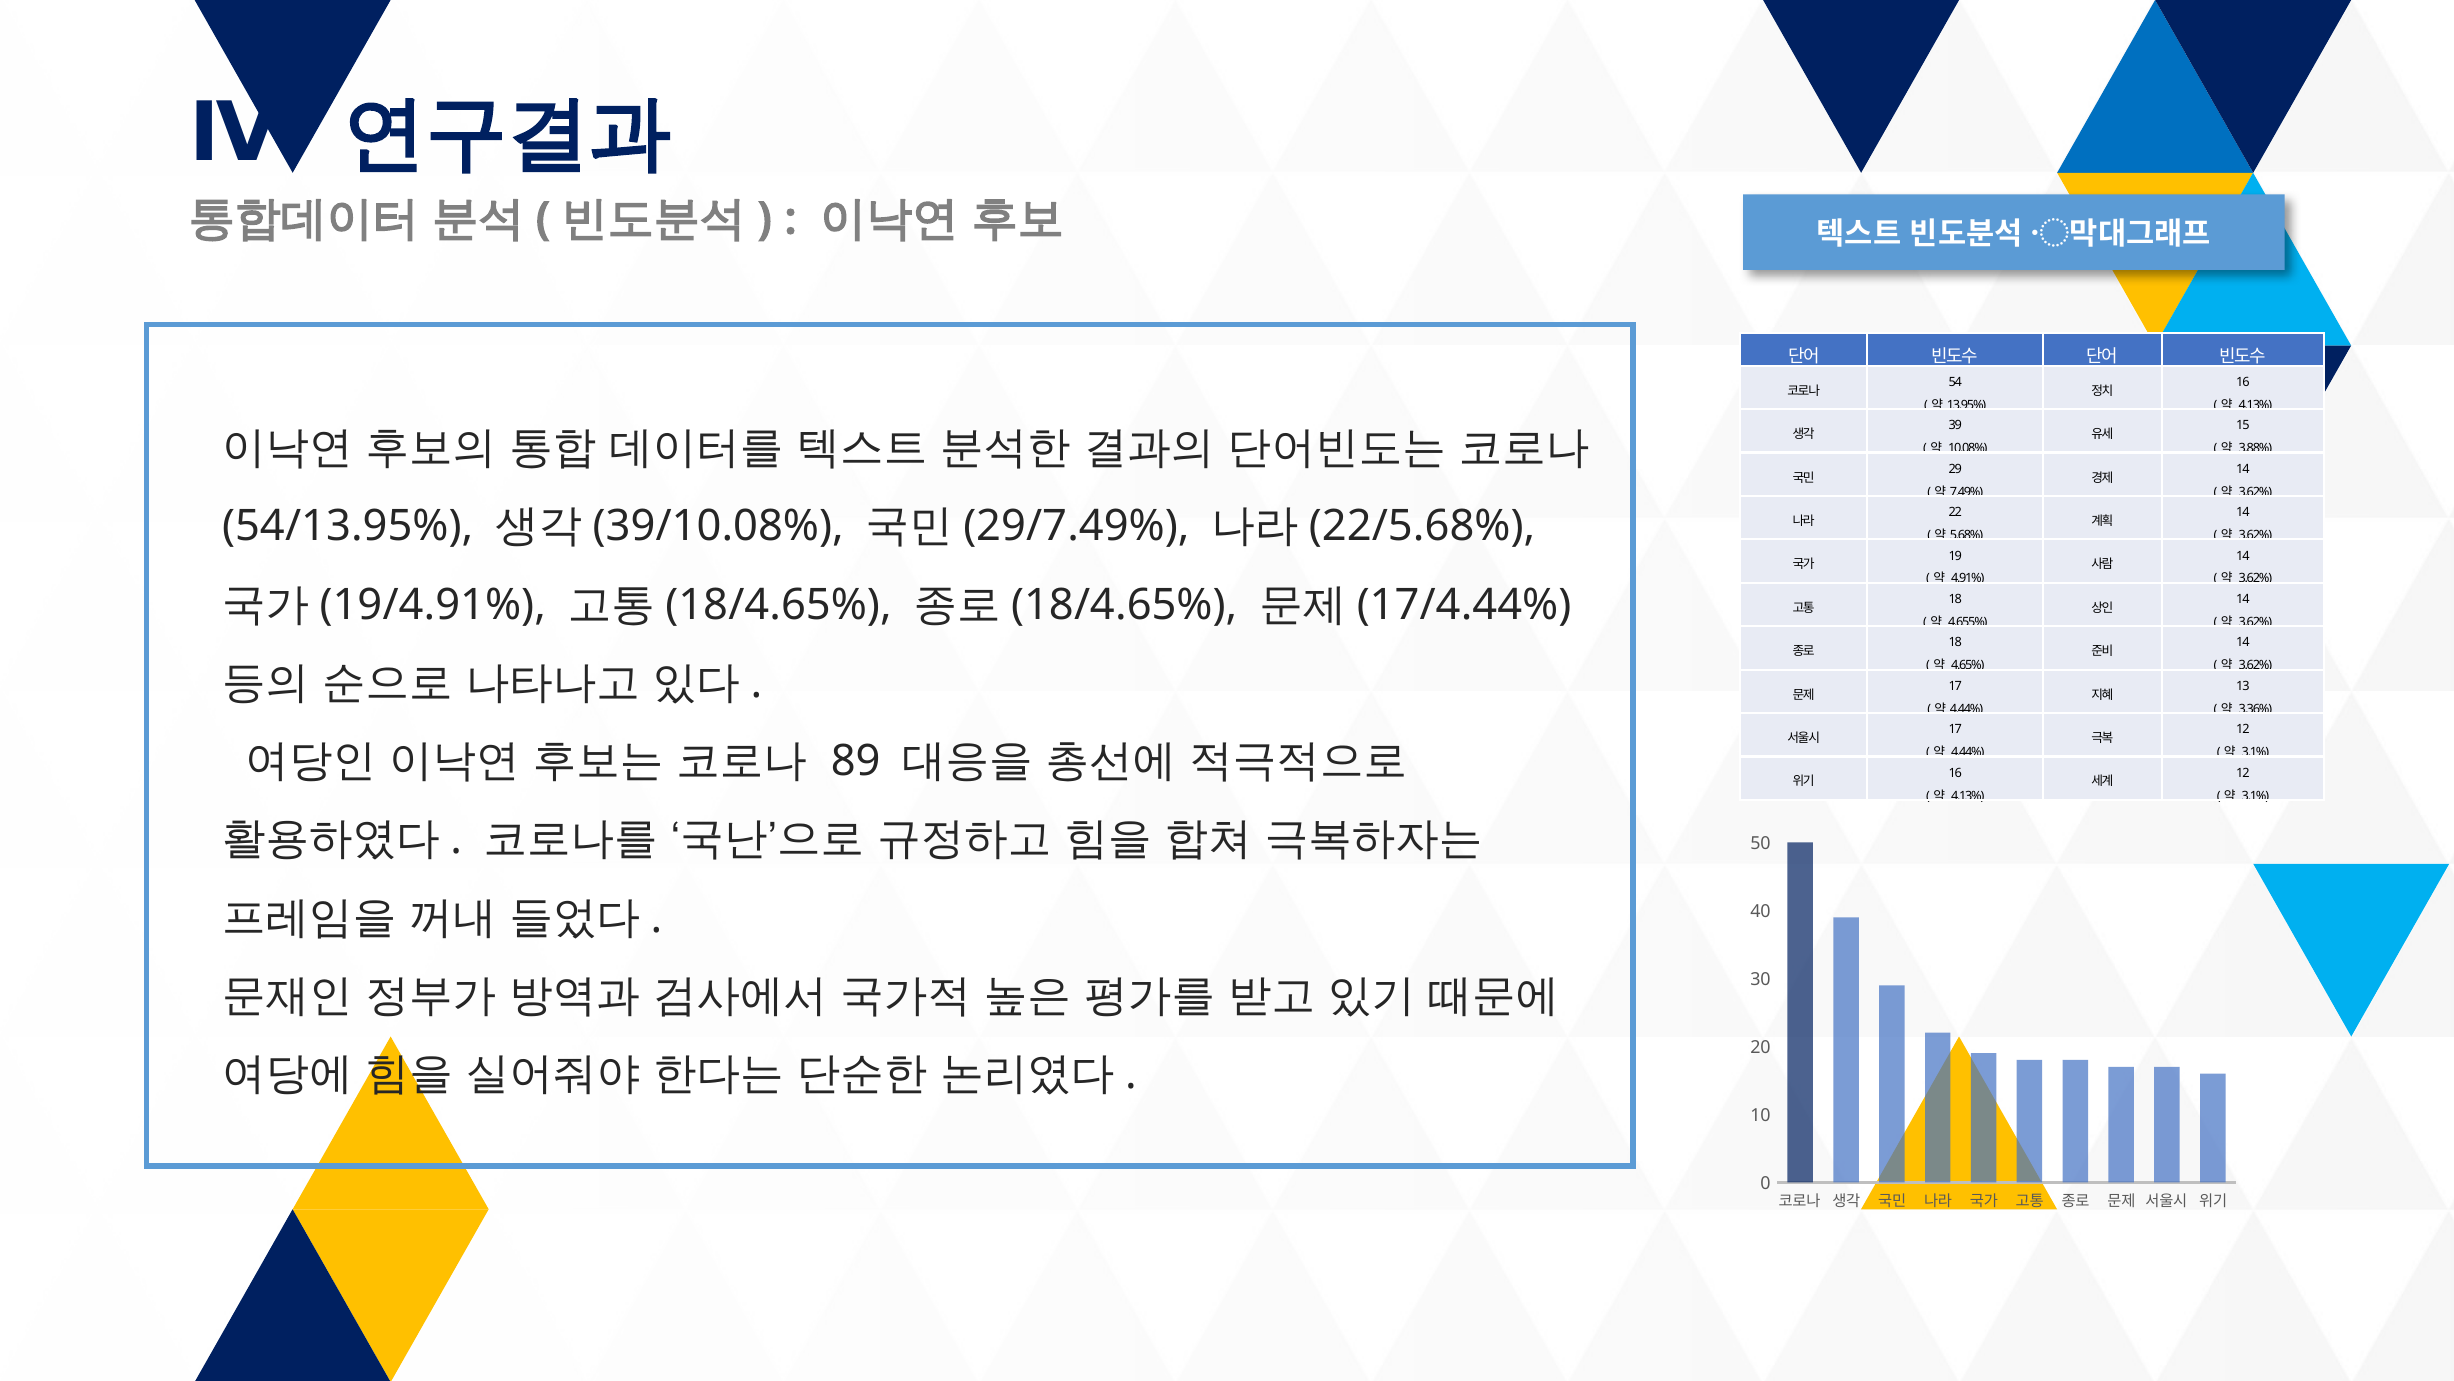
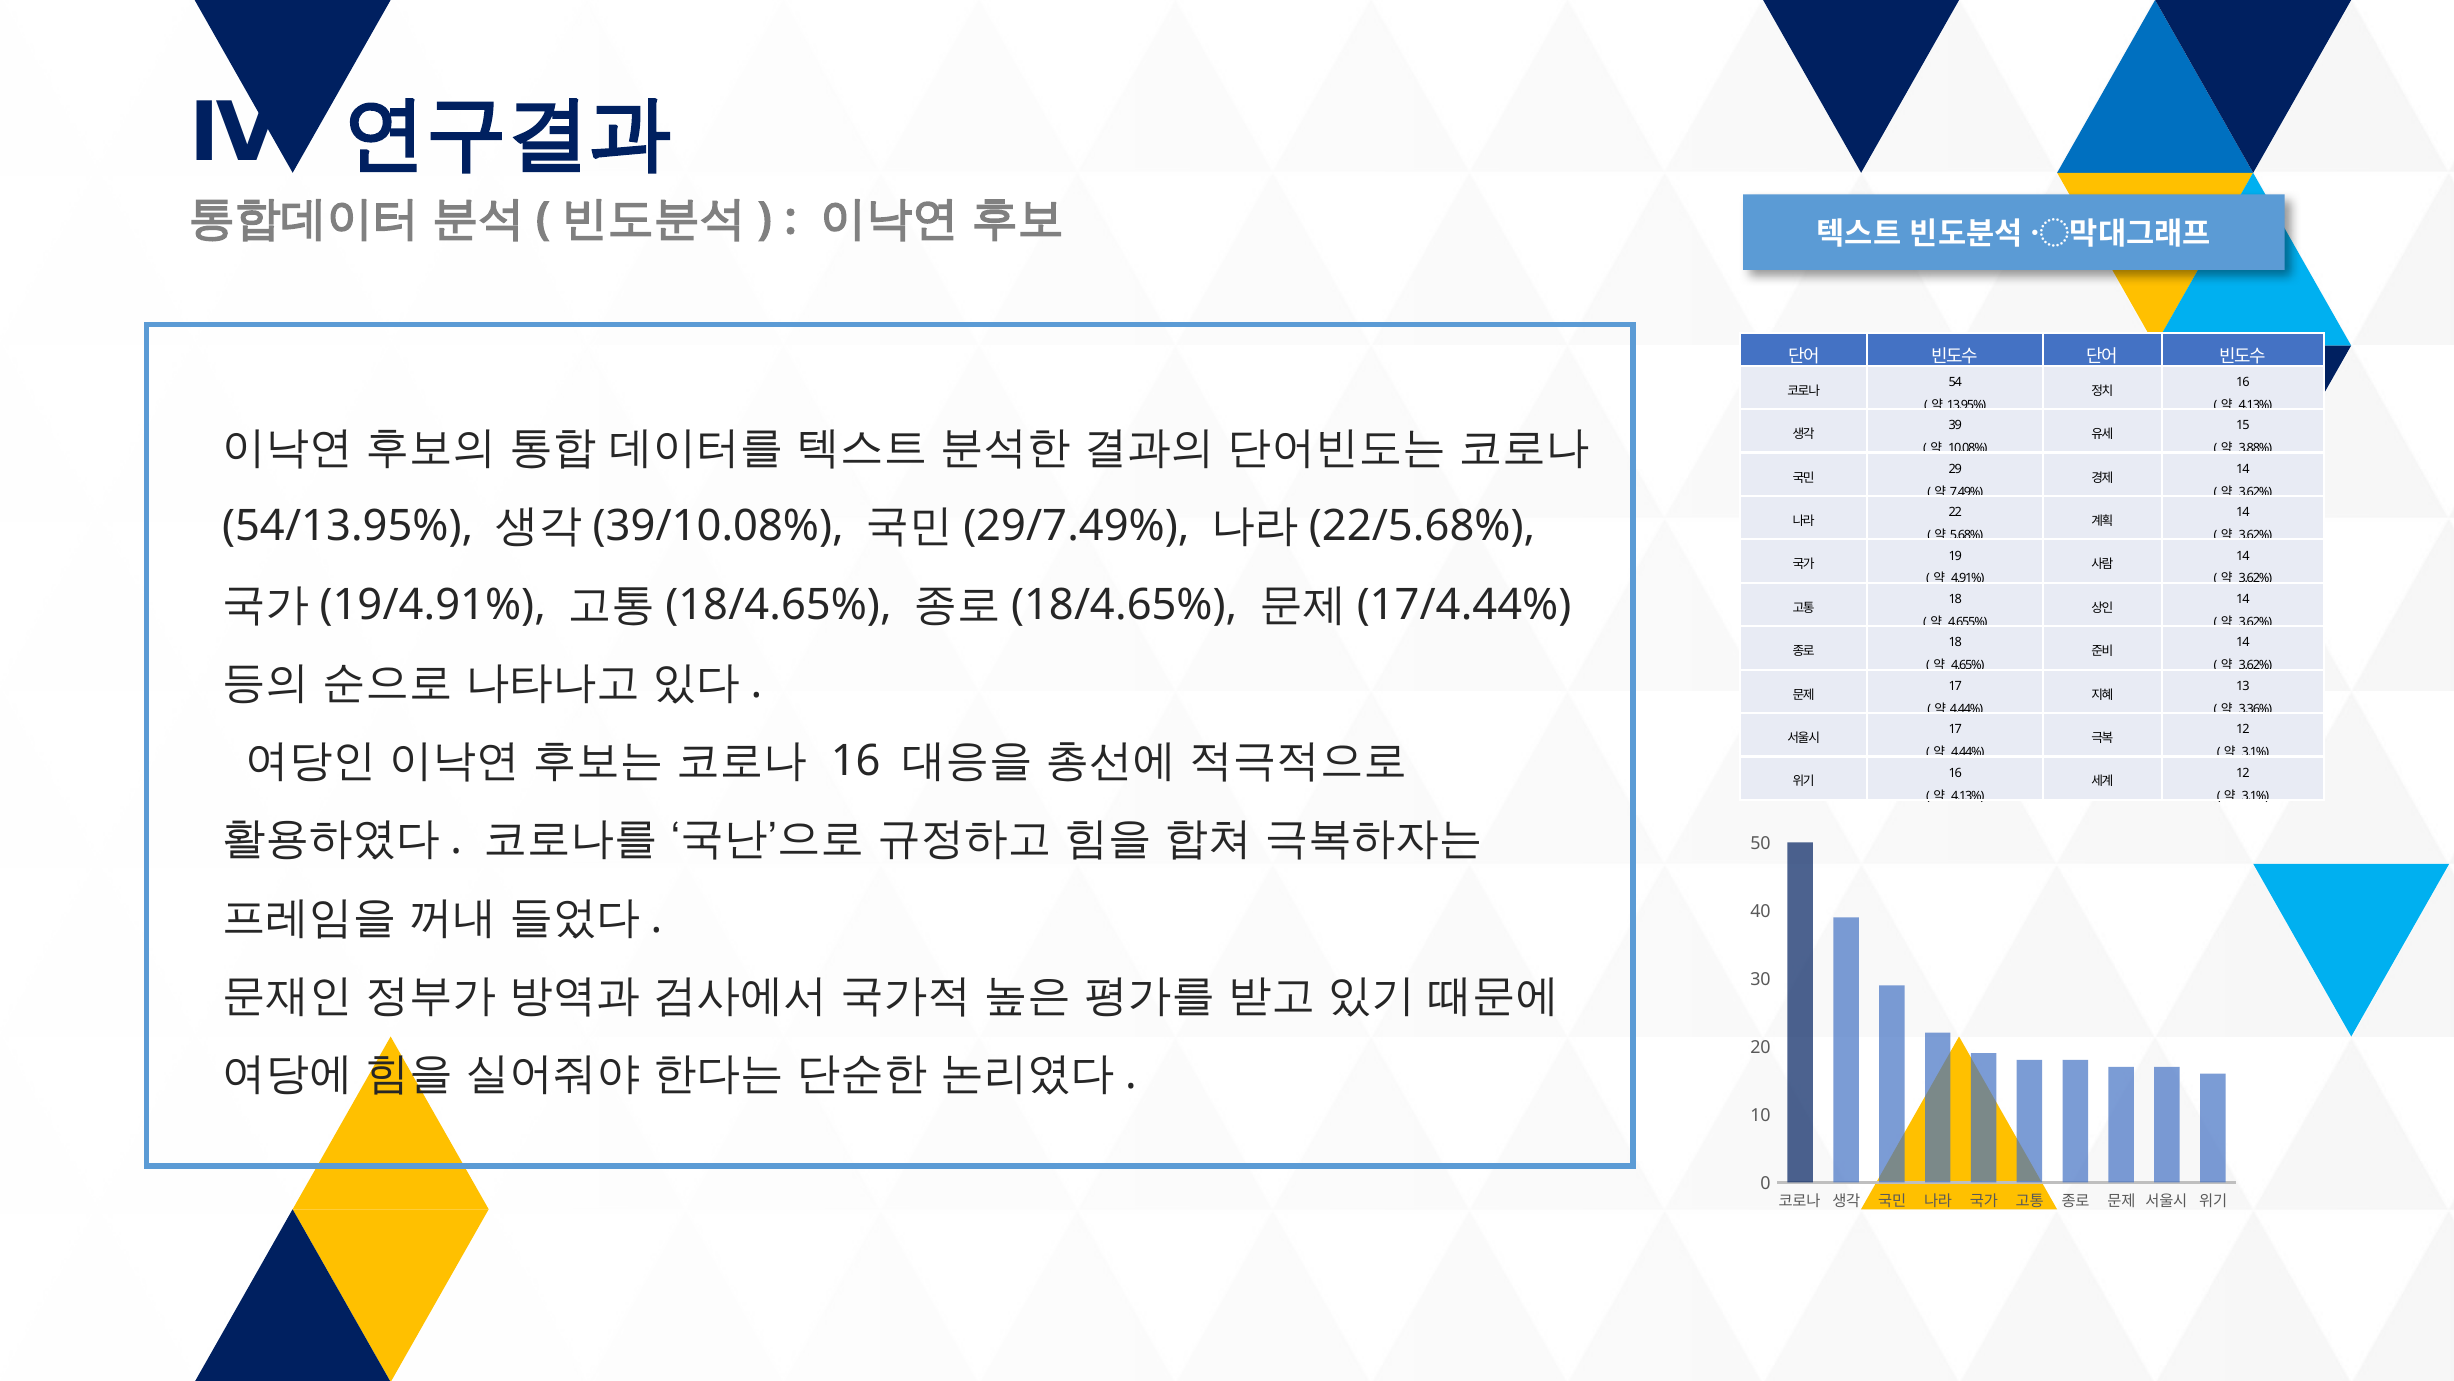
89 at (856, 761): 89 -> 16
